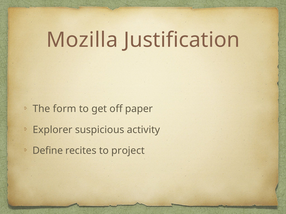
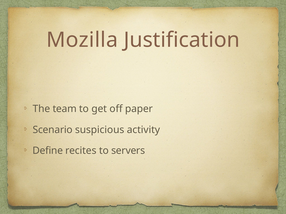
form: form -> team
Explorer: Explorer -> Scenario
project: project -> servers
